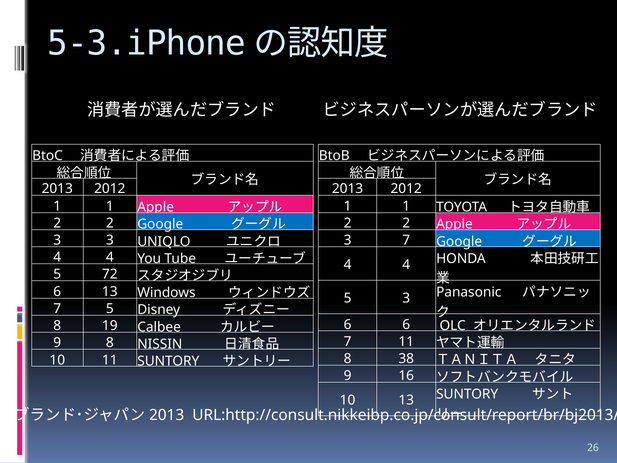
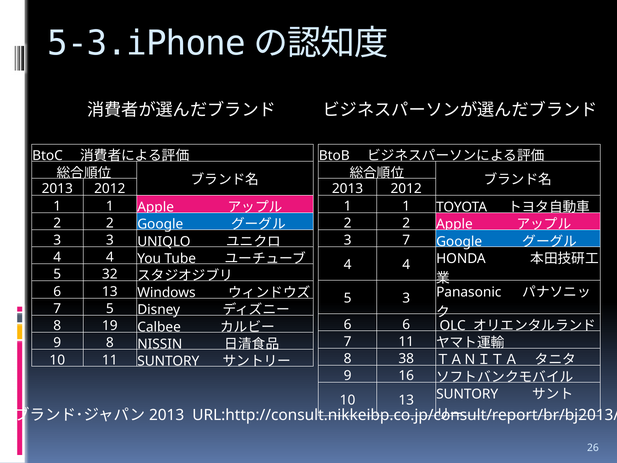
72: 72 -> 32
